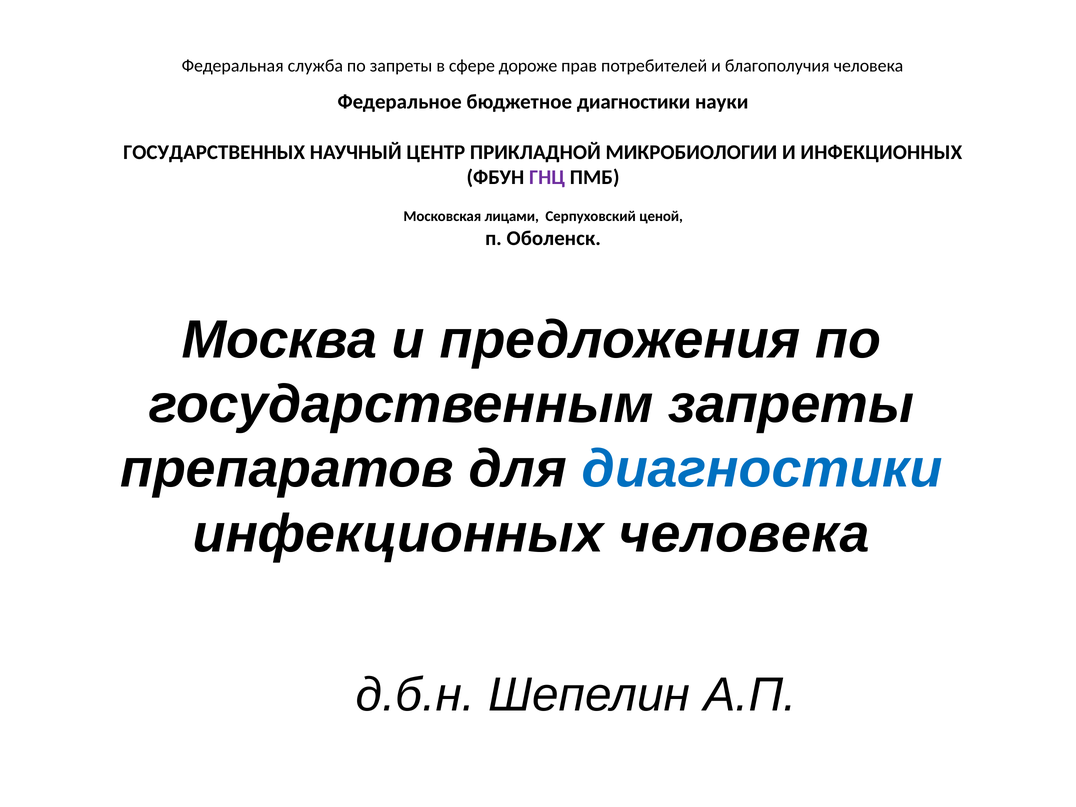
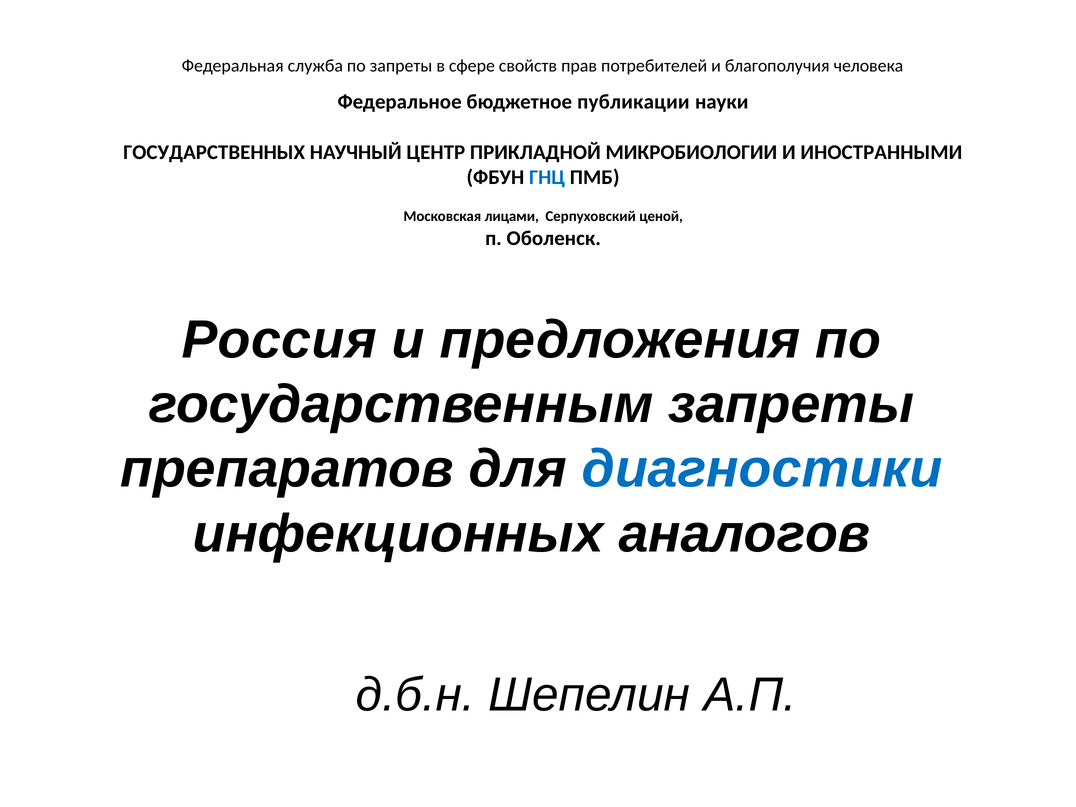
дороже: дороже -> свойств
бюджетное диагностики: диагностики -> публикации
И ИНФЕКЦИОННЫХ: ИНФЕКЦИОННЫХ -> ИНОСТРАННЫМИ
ГНЦ colour: purple -> blue
Москва: Москва -> Россия
инфекционных человека: человека -> аналогов
